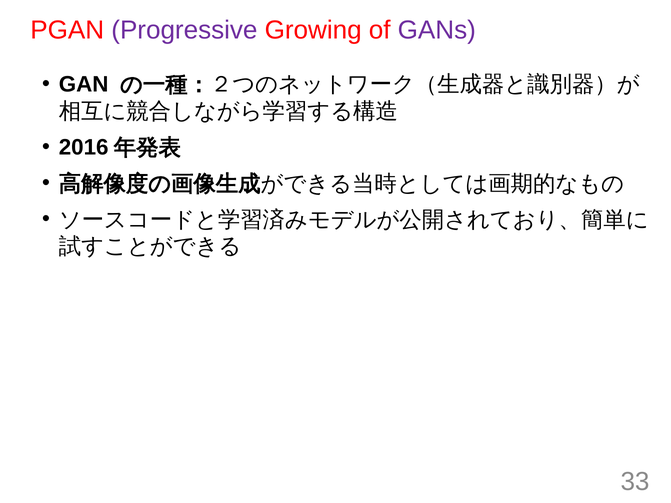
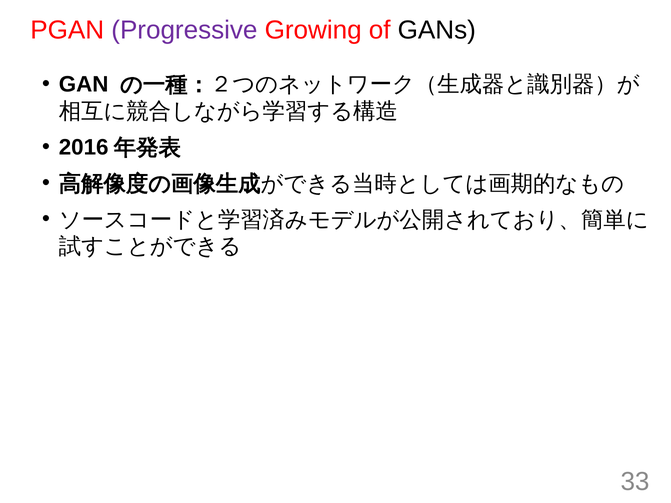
GANs colour: purple -> black
